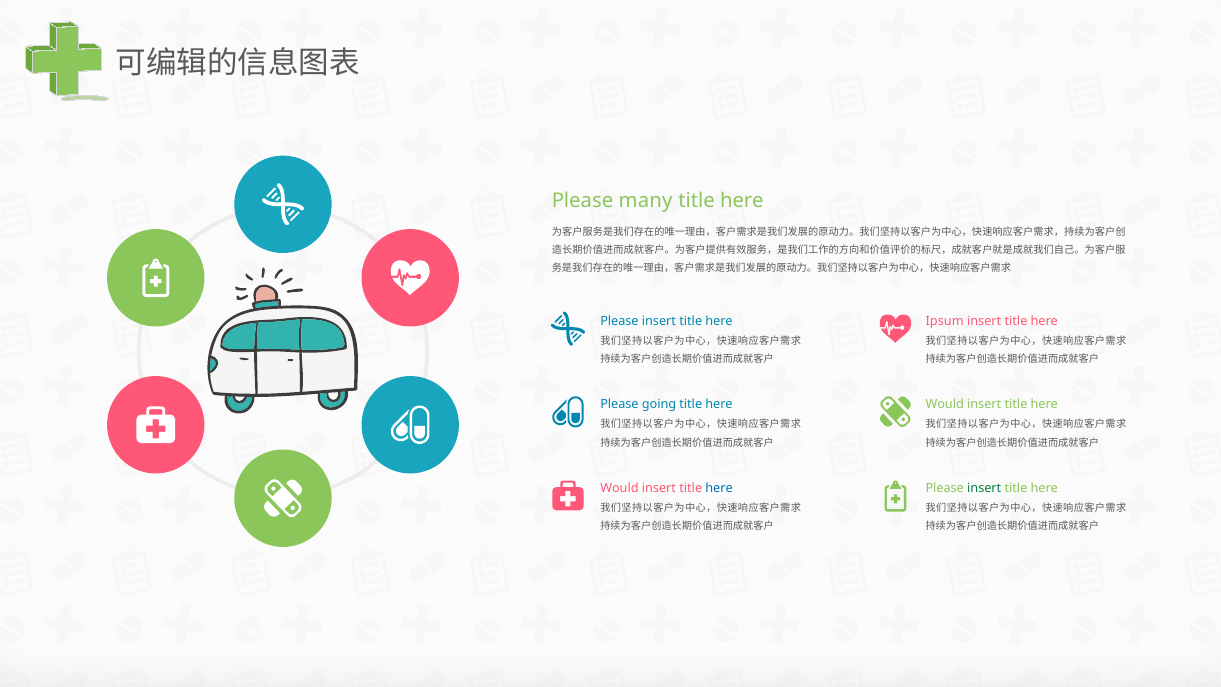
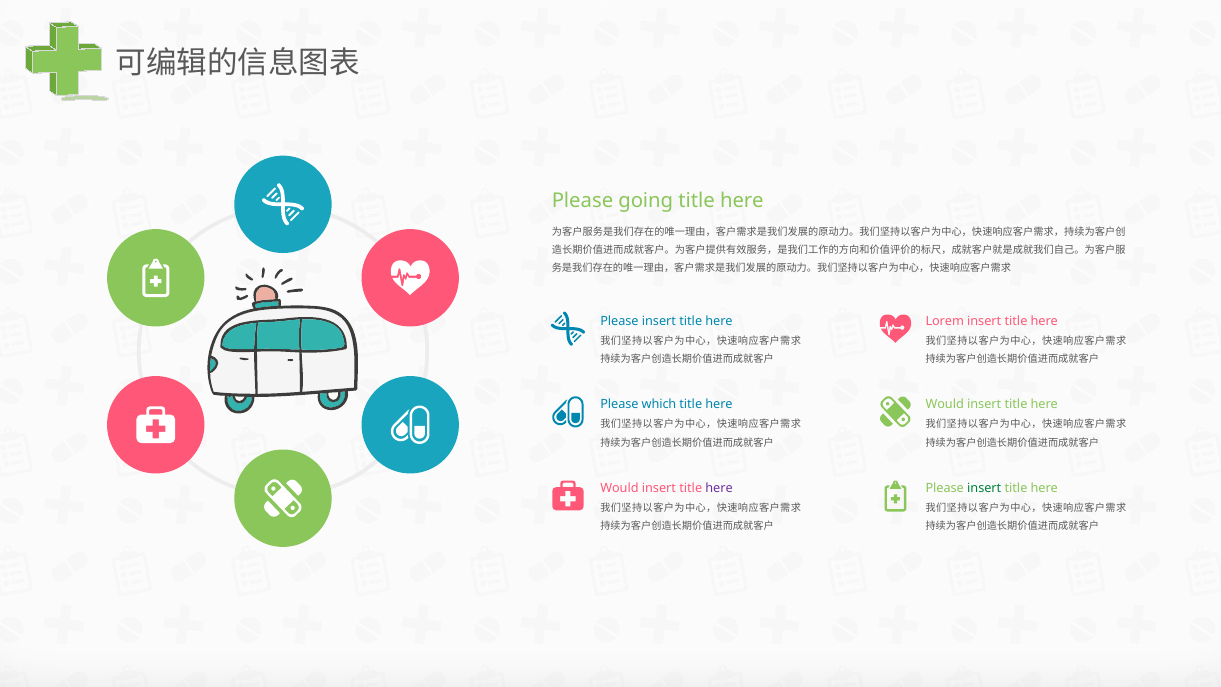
many: many -> going
Ipsum: Ipsum -> Lorem
going: going -> which
here at (719, 488) colour: blue -> purple
